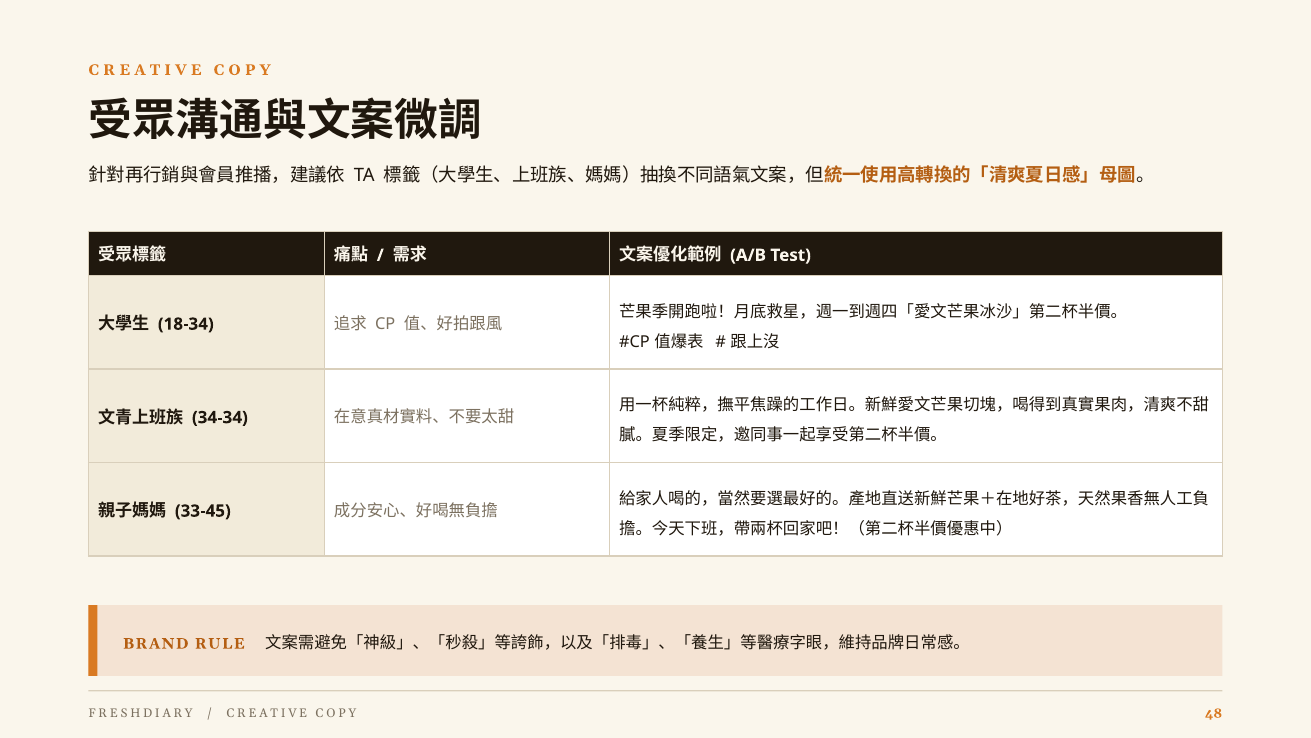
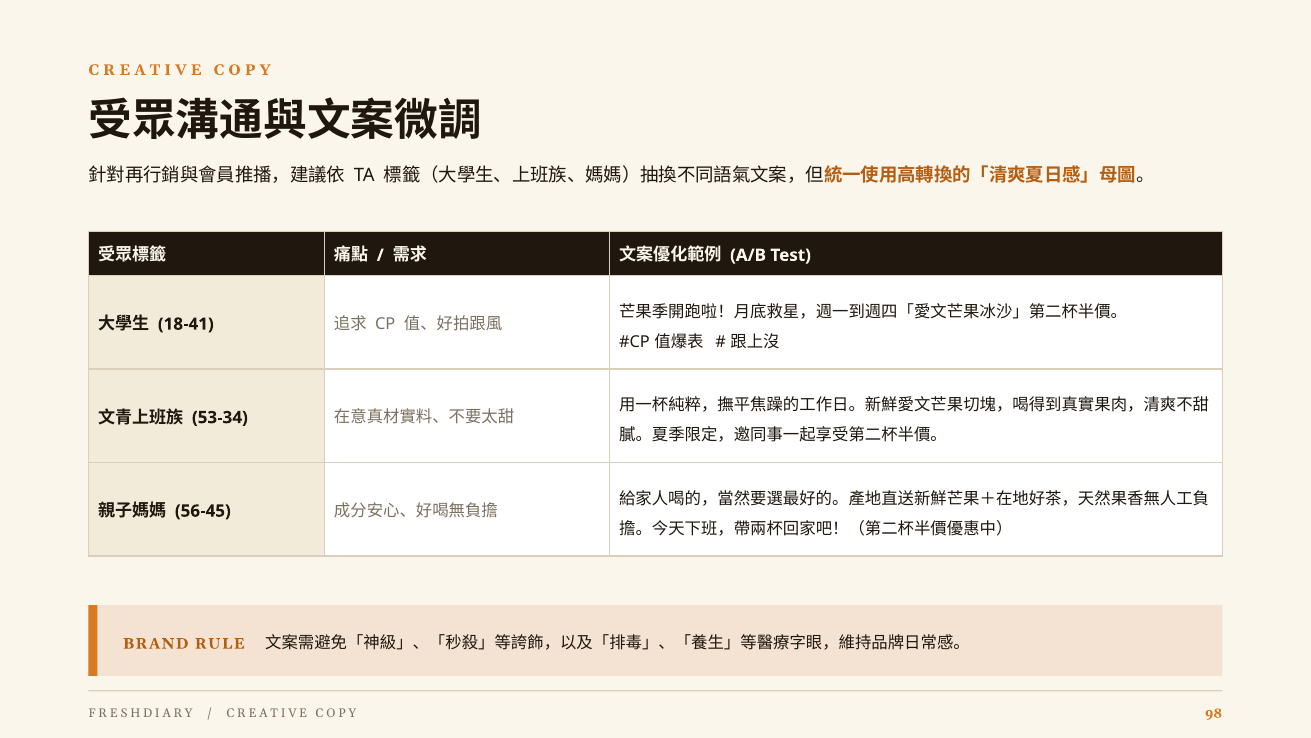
18-34: 18-34 -> 18-41
34-34: 34-34 -> 53-34
33-45: 33-45 -> 56-45
48: 48 -> 98
